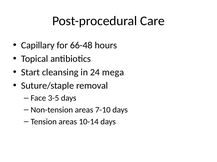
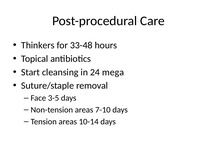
Capillary: Capillary -> Thinkers
66-48: 66-48 -> 33-48
